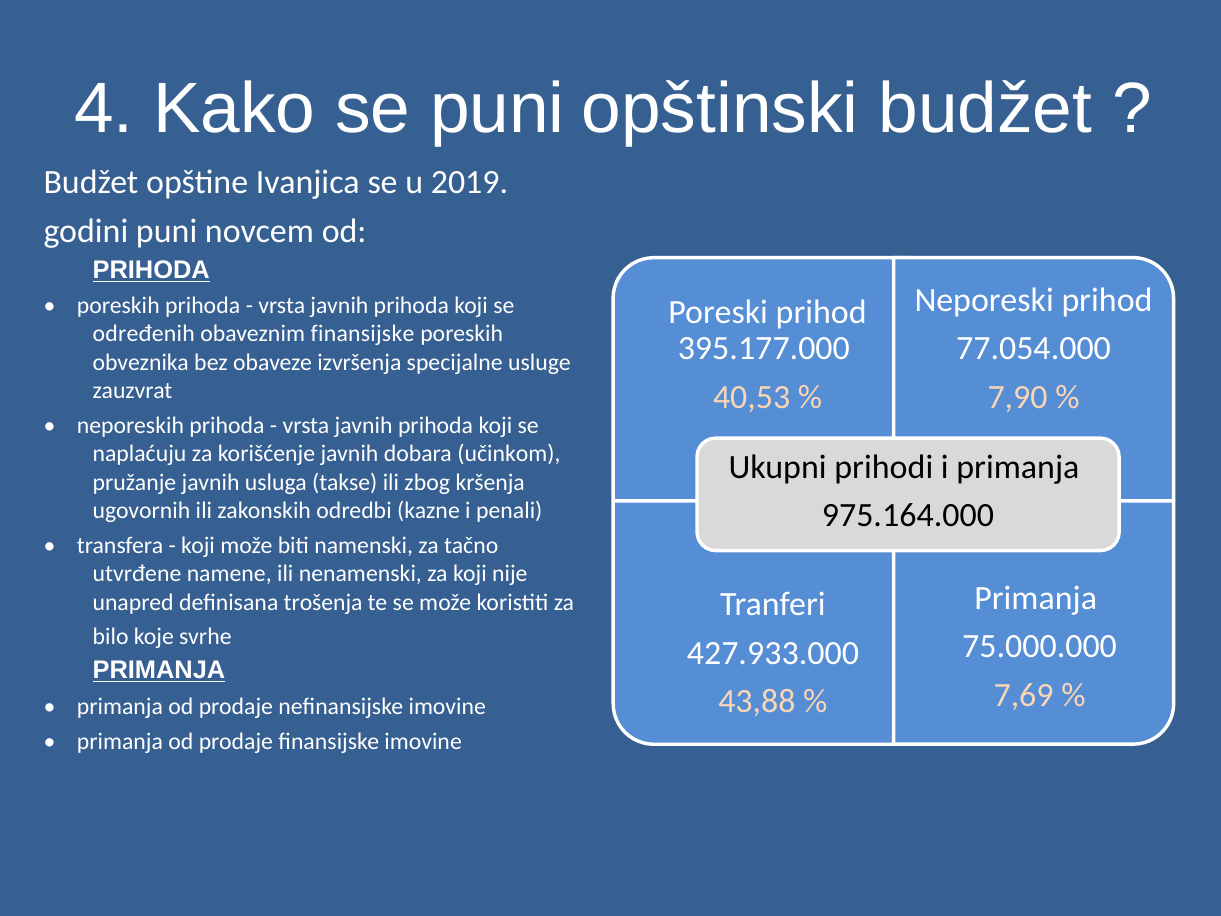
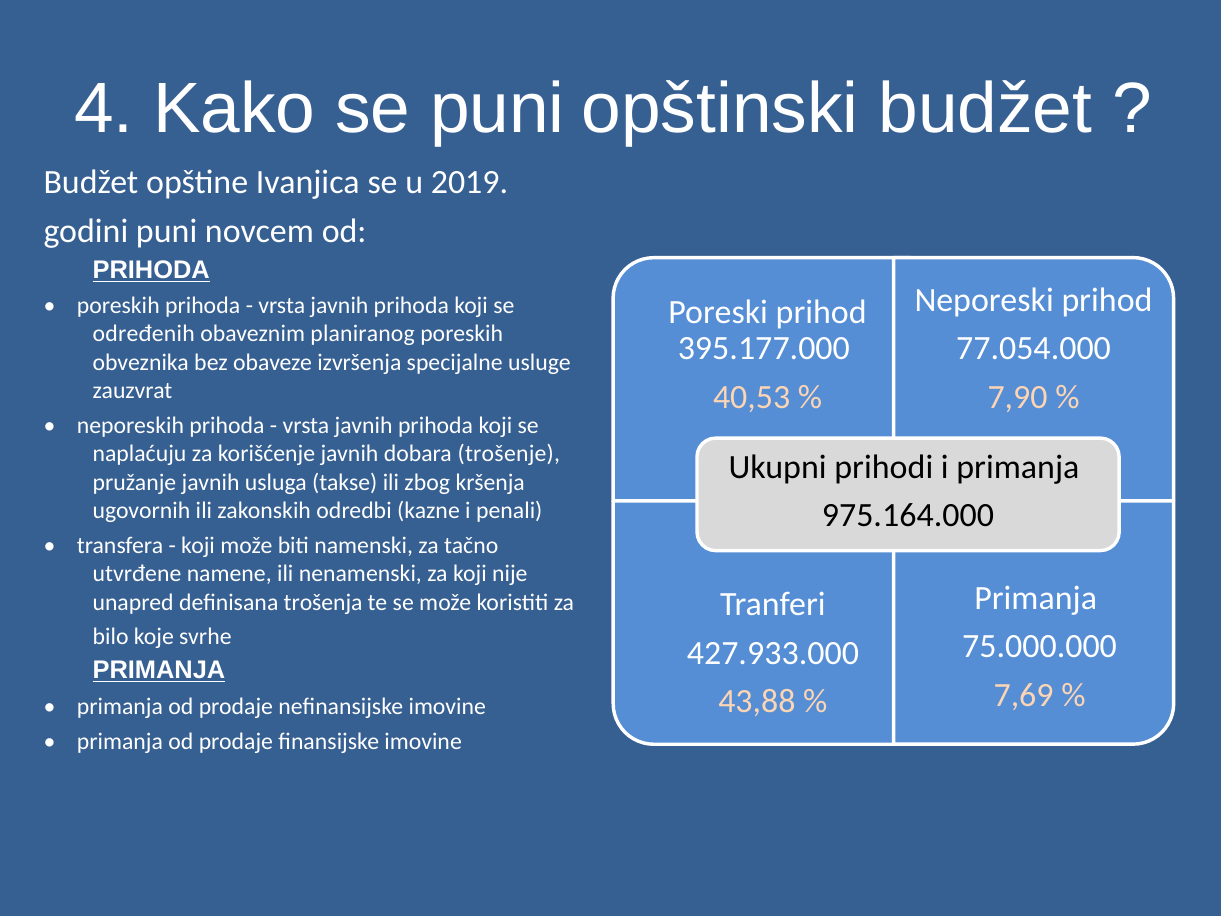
obaveznim finansijske: finansijske -> planiranog
učinkom: učinkom -> trošenje
